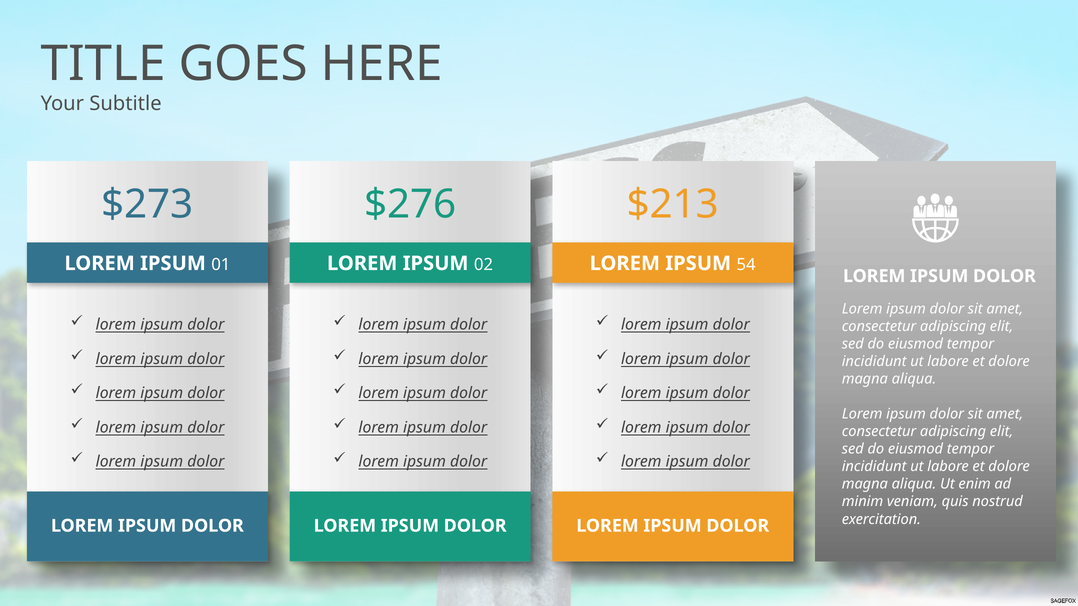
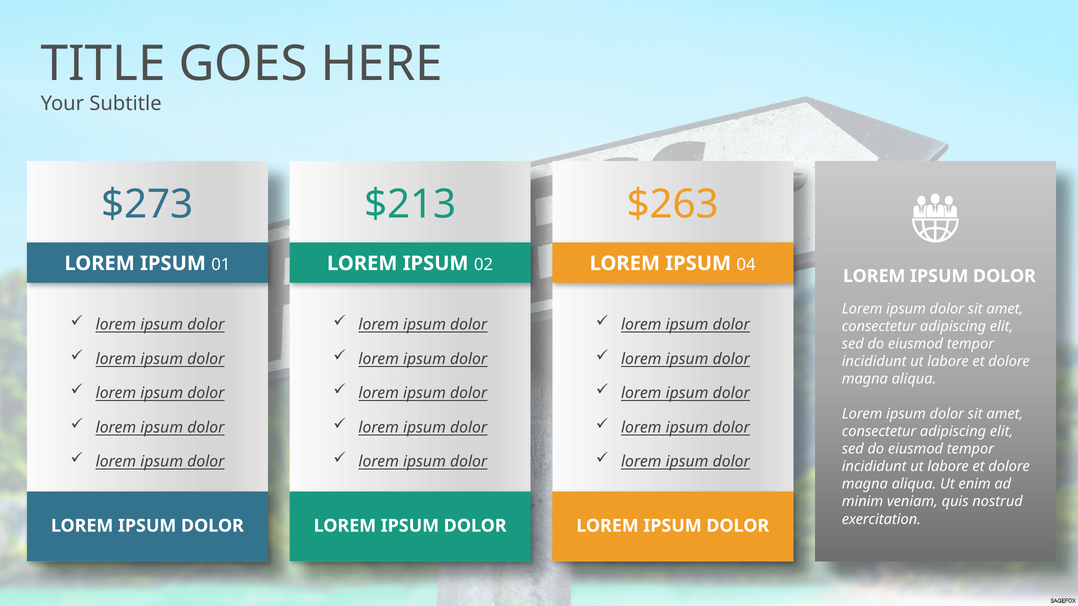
$276: $276 -> $213
$213: $213 -> $263
54: 54 -> 04
